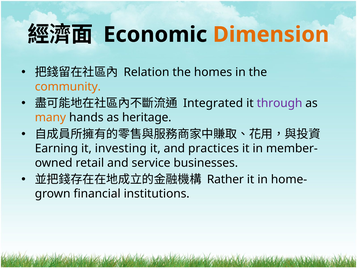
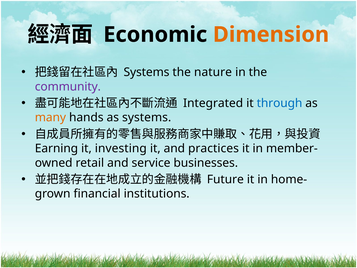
Relation at (146, 72): Relation -> Systems
homes: homes -> nature
community colour: orange -> purple
through colour: purple -> blue
as heritage: heritage -> systems
Rather: Rather -> Future
